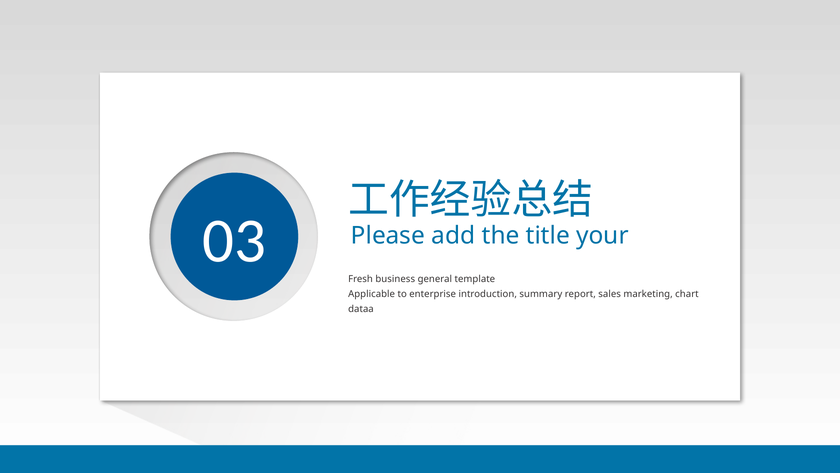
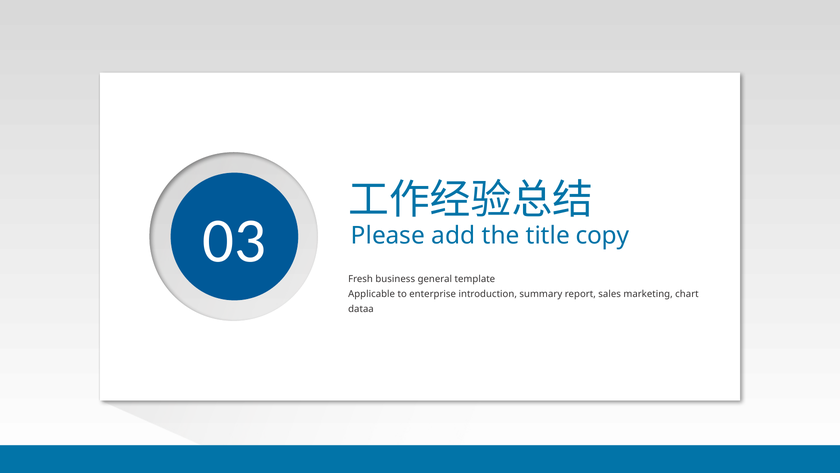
your: your -> copy
